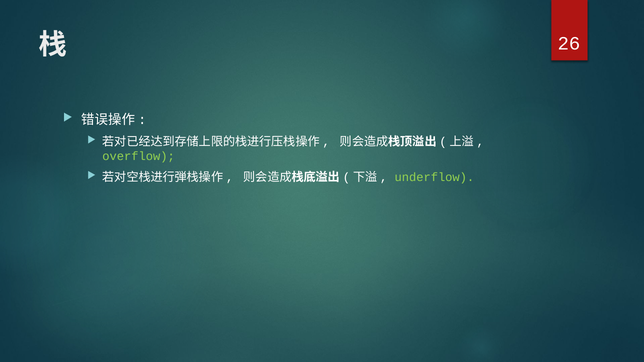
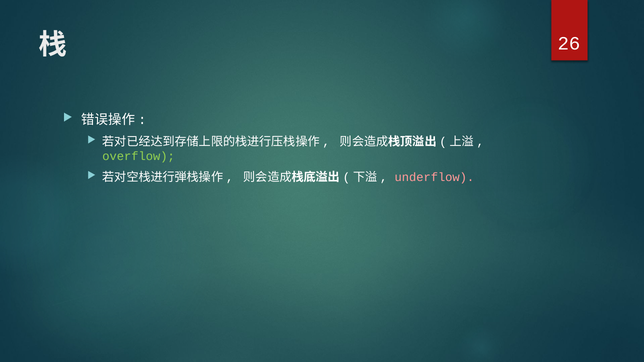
underflow colour: light green -> pink
